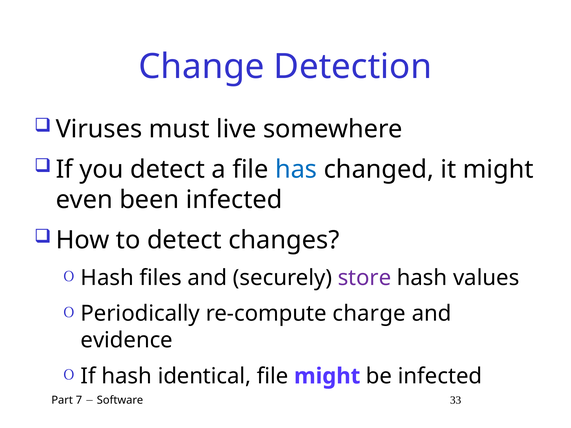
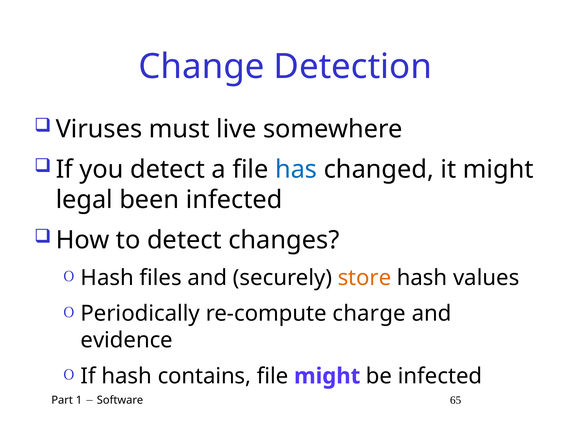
even: even -> legal
store colour: purple -> orange
identical: identical -> contains
7: 7 -> 1
33: 33 -> 65
